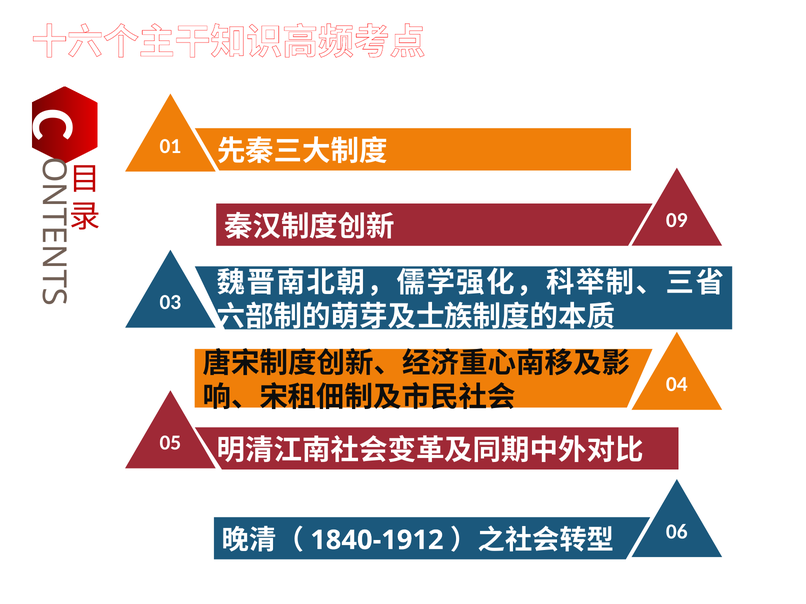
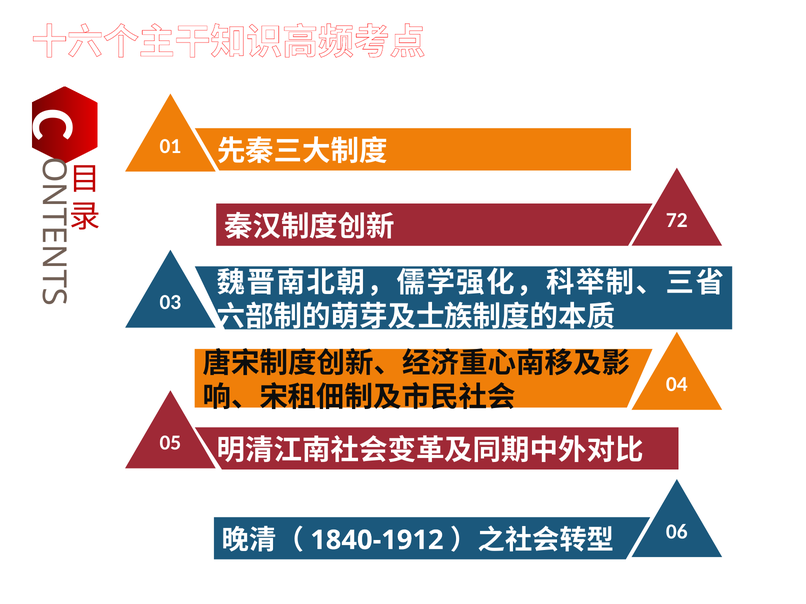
09: 09 -> 72
